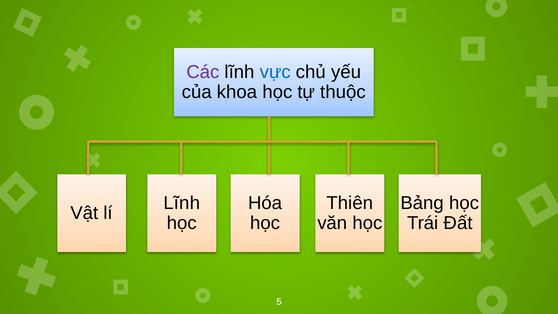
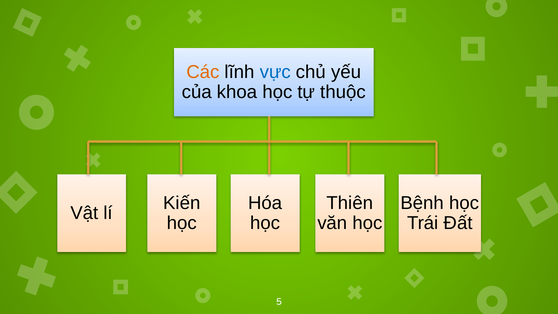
Các colour: purple -> orange
Bảng: Bảng -> Bệnh
Lĩnh at (182, 203): Lĩnh -> Kiến
